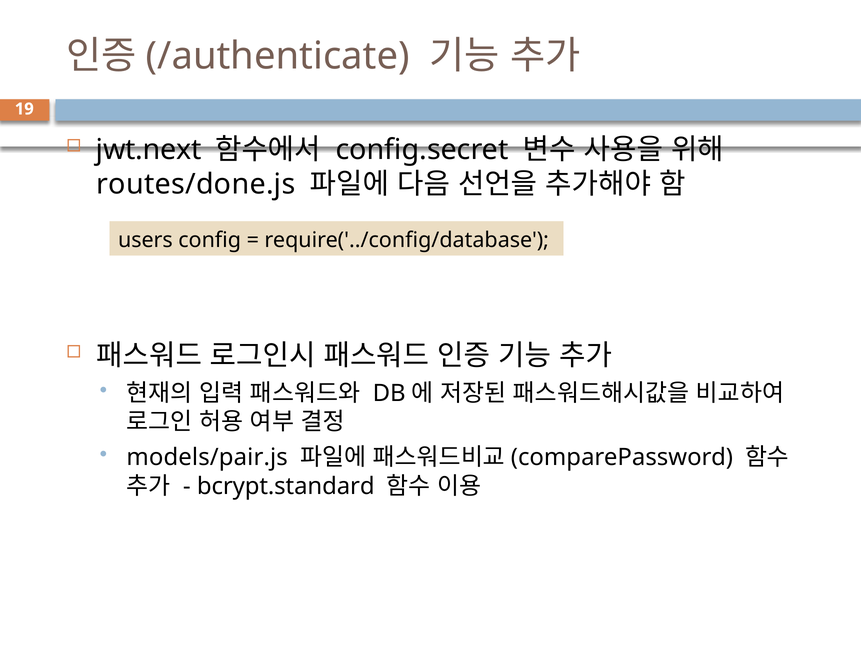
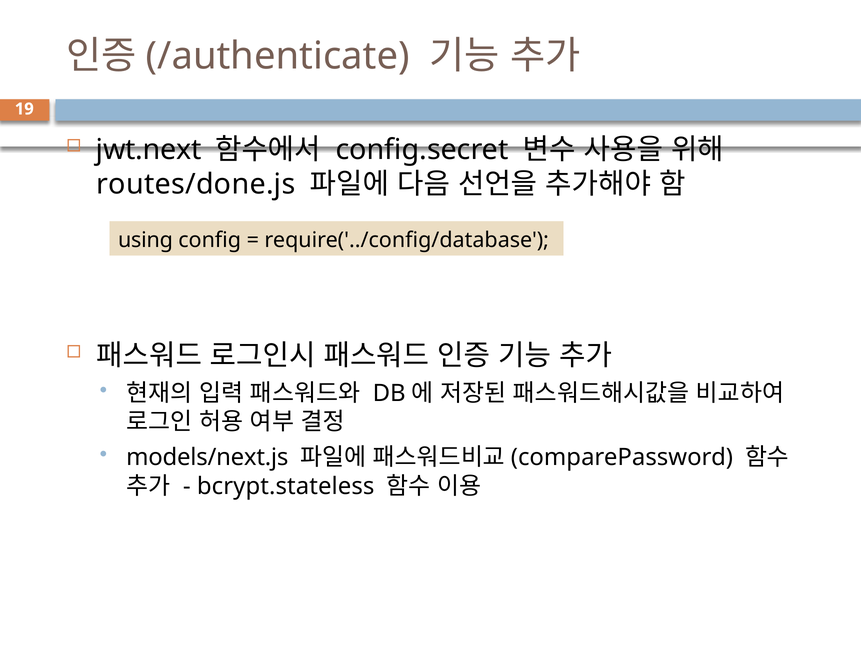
users: users -> using
models/pair.js: models/pair.js -> models/next.js
bcrypt.standard: bcrypt.standard -> bcrypt.stateless
